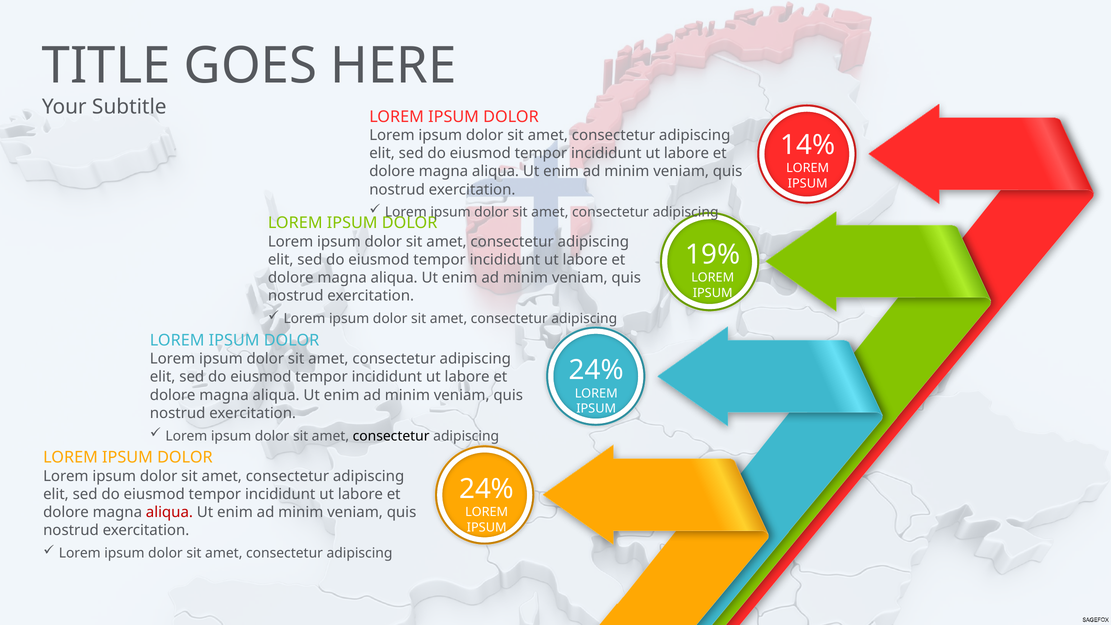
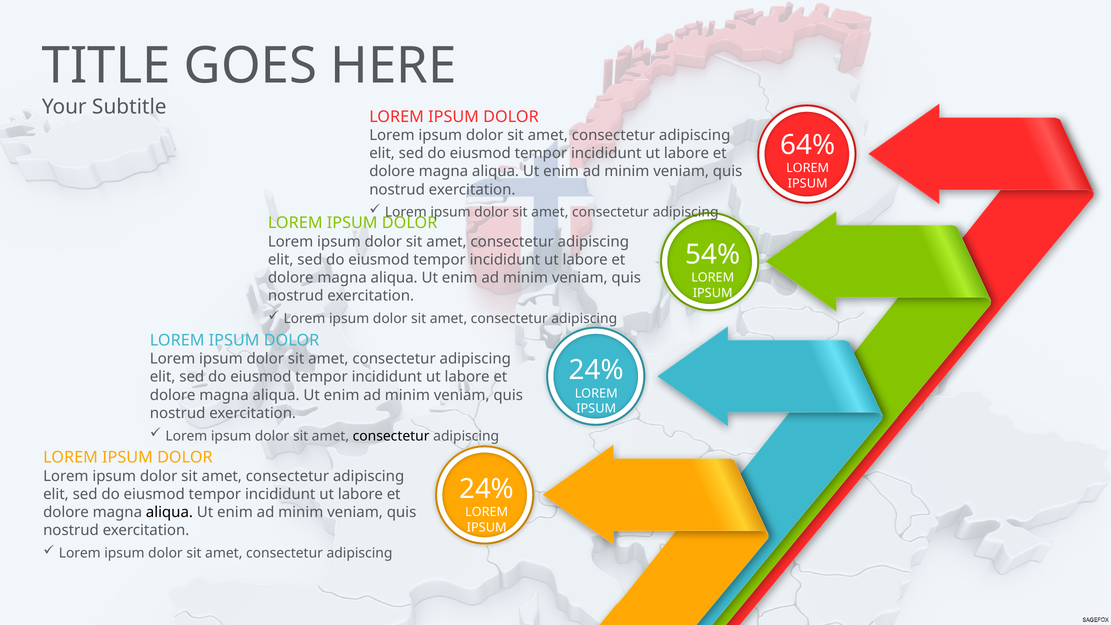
14%: 14% -> 64%
19%: 19% -> 54%
aliqua at (169, 512) colour: red -> black
